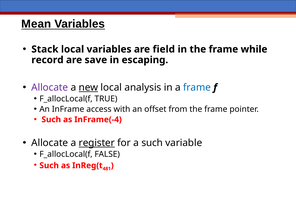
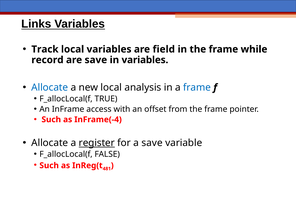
Mean: Mean -> Links
Stack: Stack -> Track
in escaping: escaping -> variables
Allocate at (50, 87) colour: purple -> blue
new underline: present -> none
a such: such -> save
